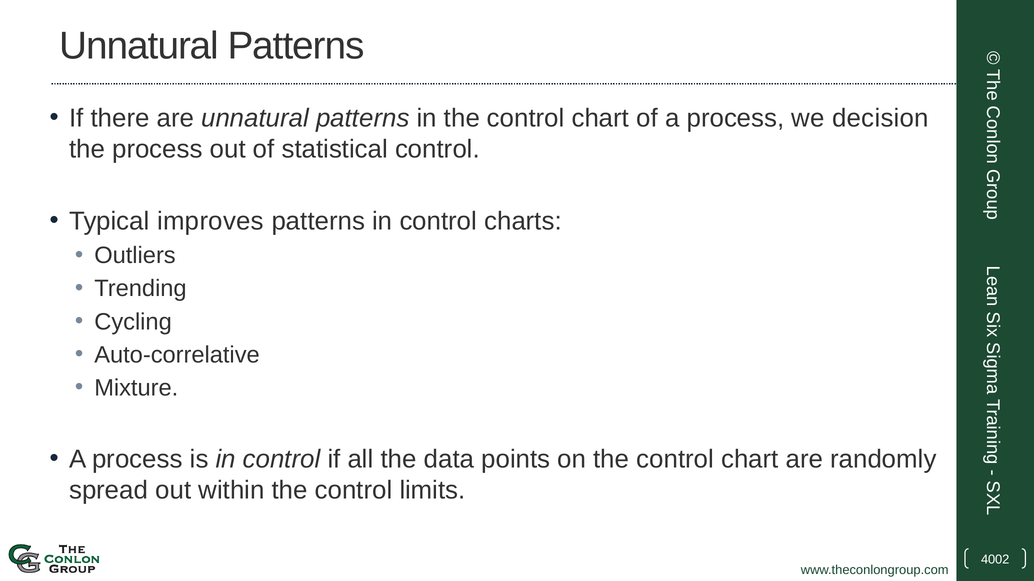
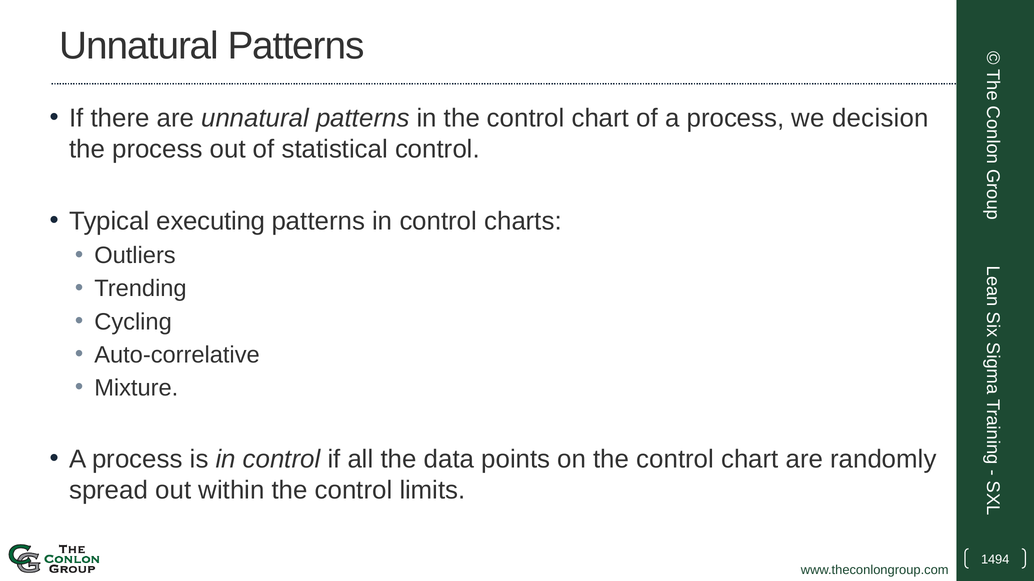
improves: improves -> executing
4002: 4002 -> 1494
